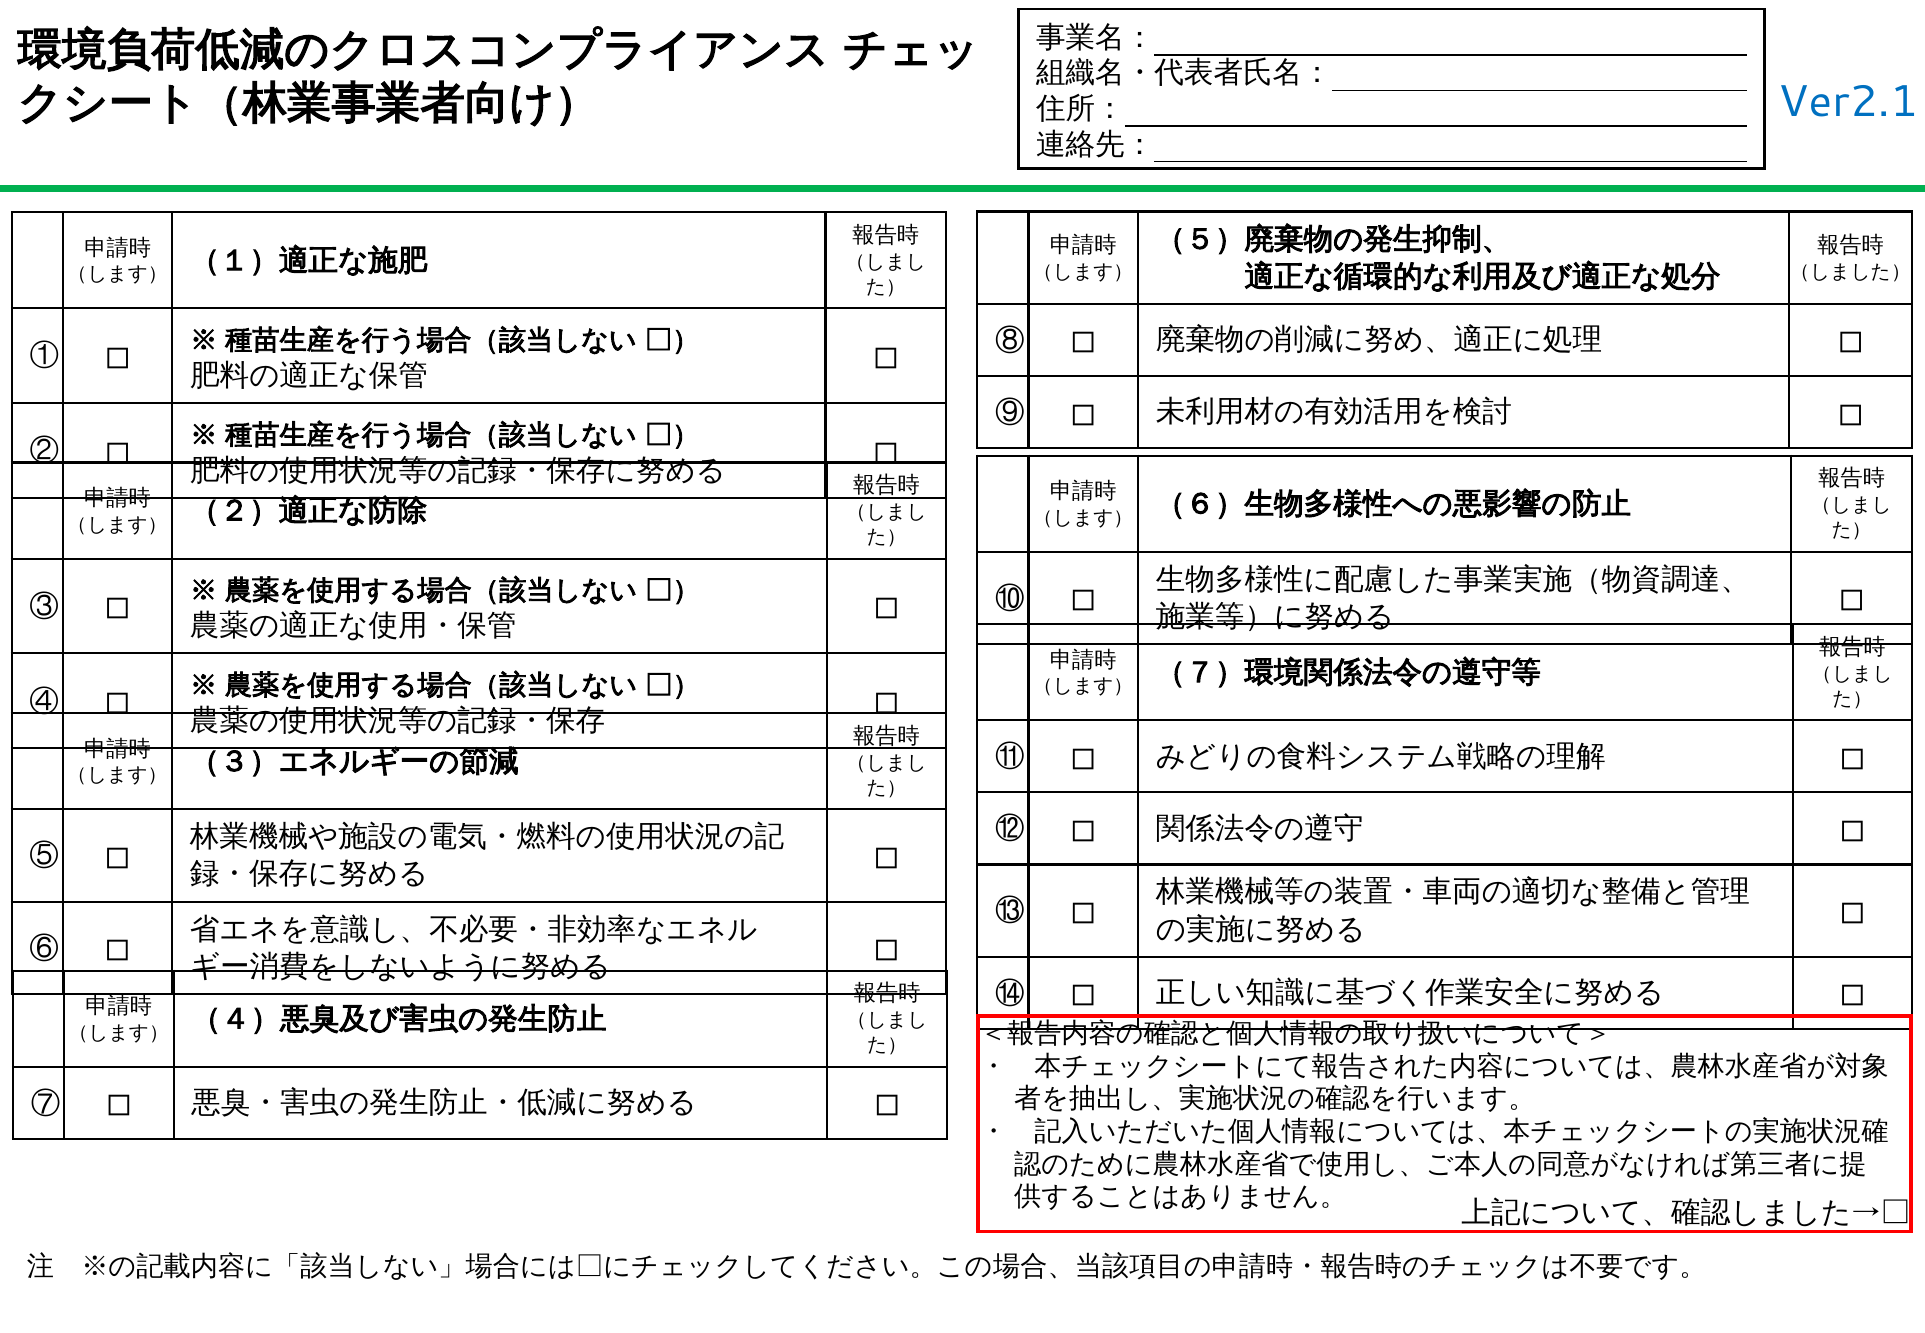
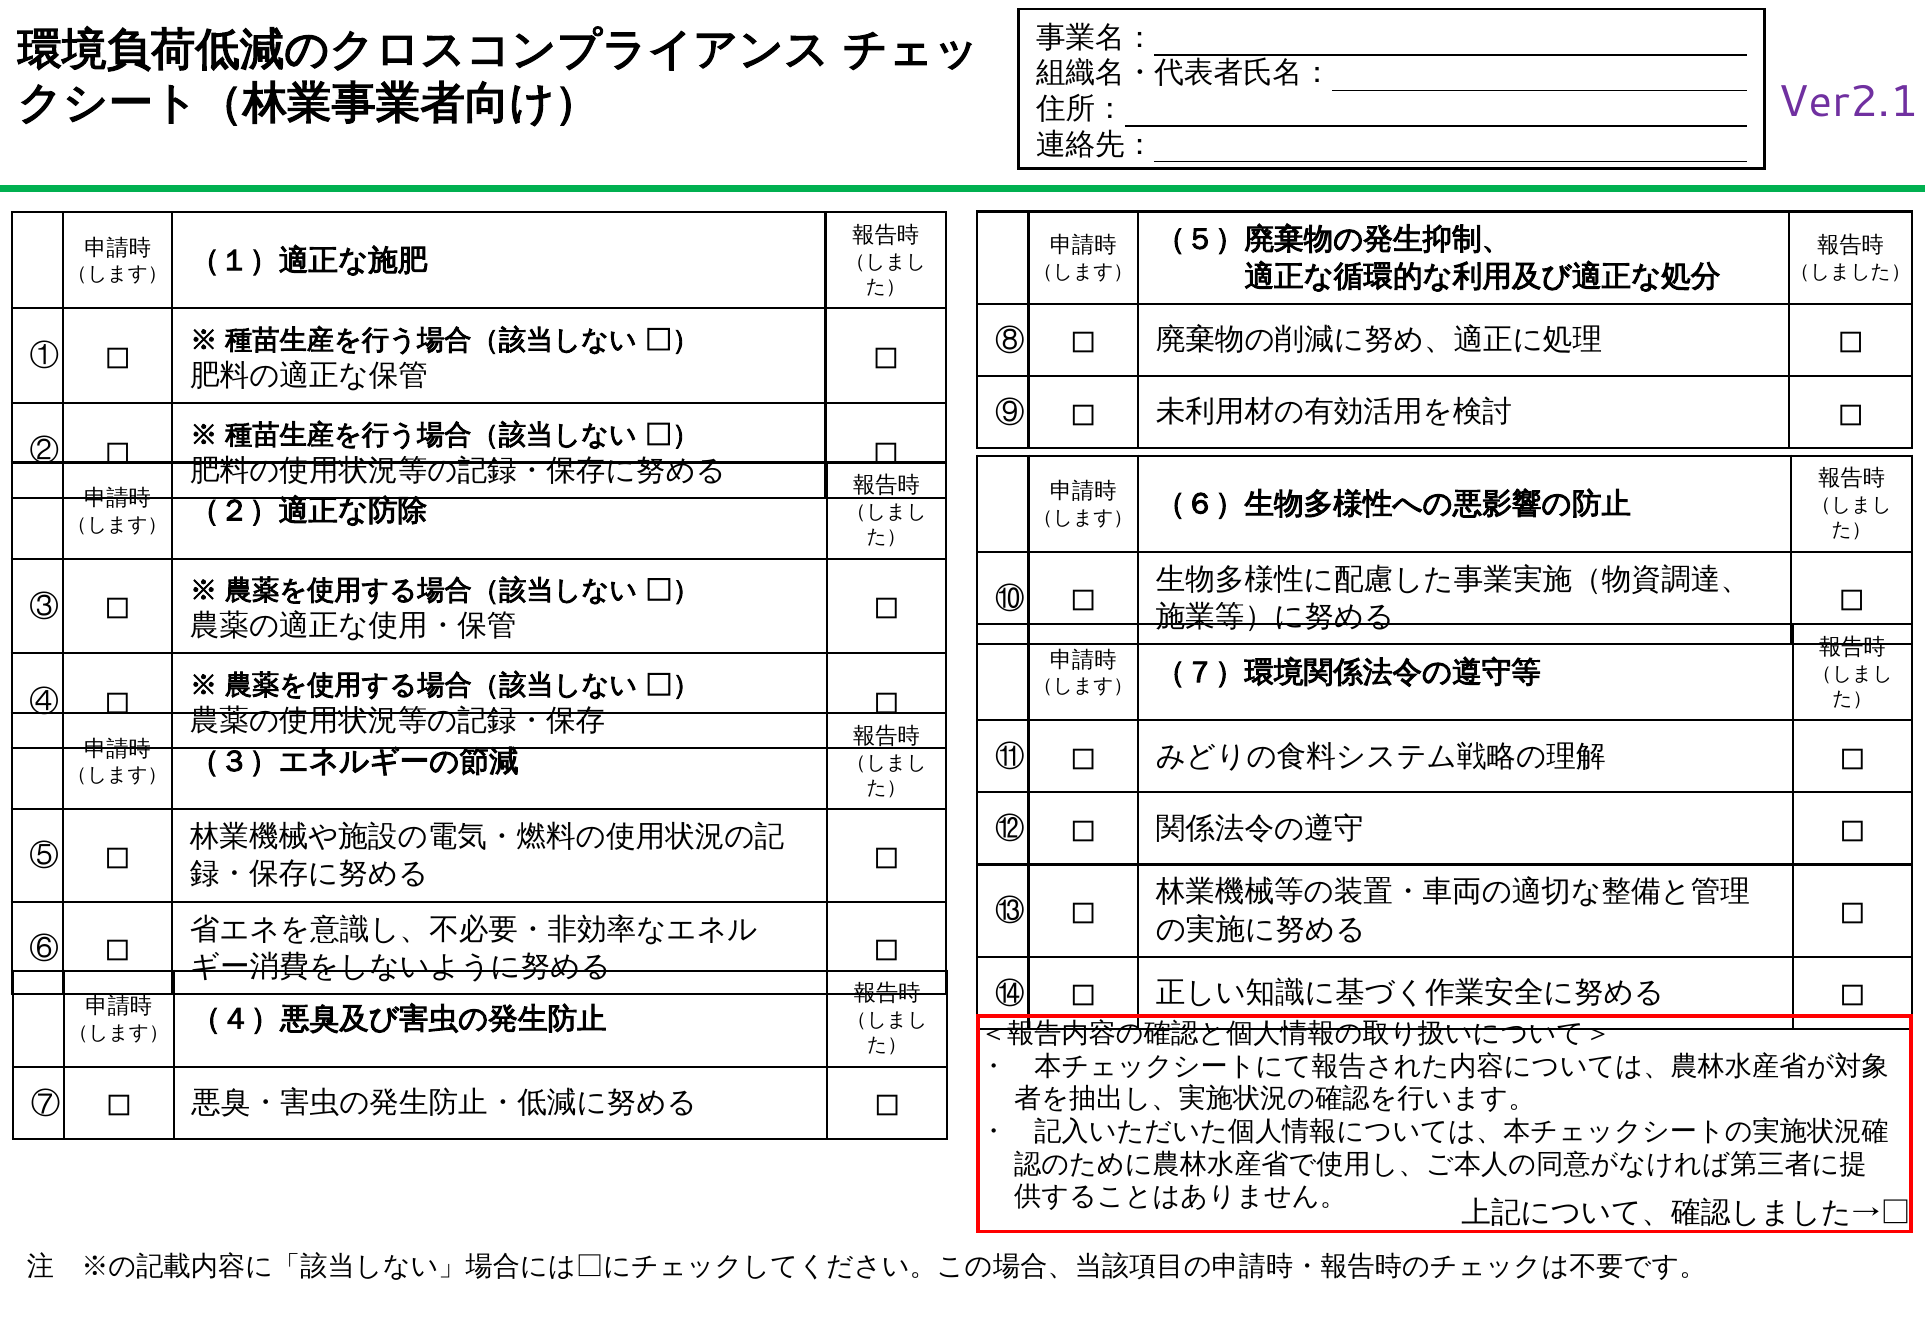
Ver2.1 colour: blue -> purple
